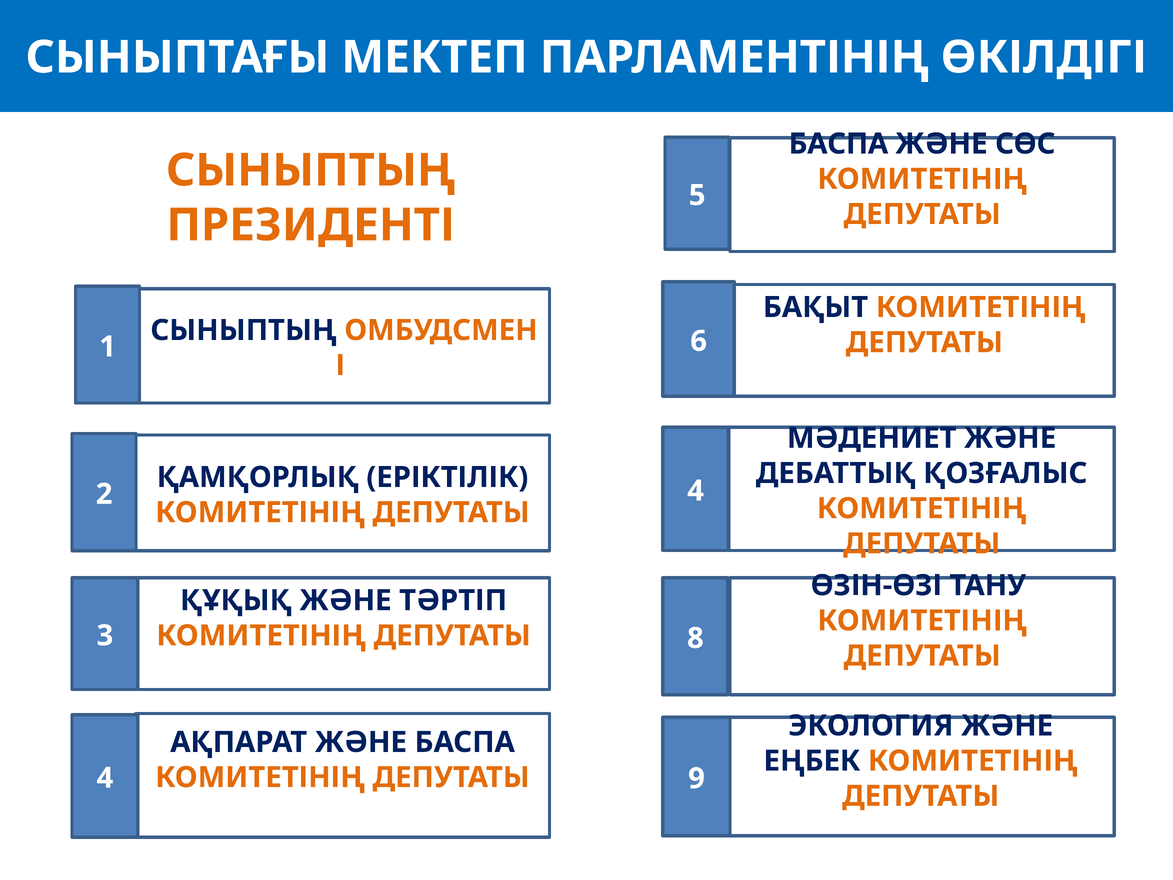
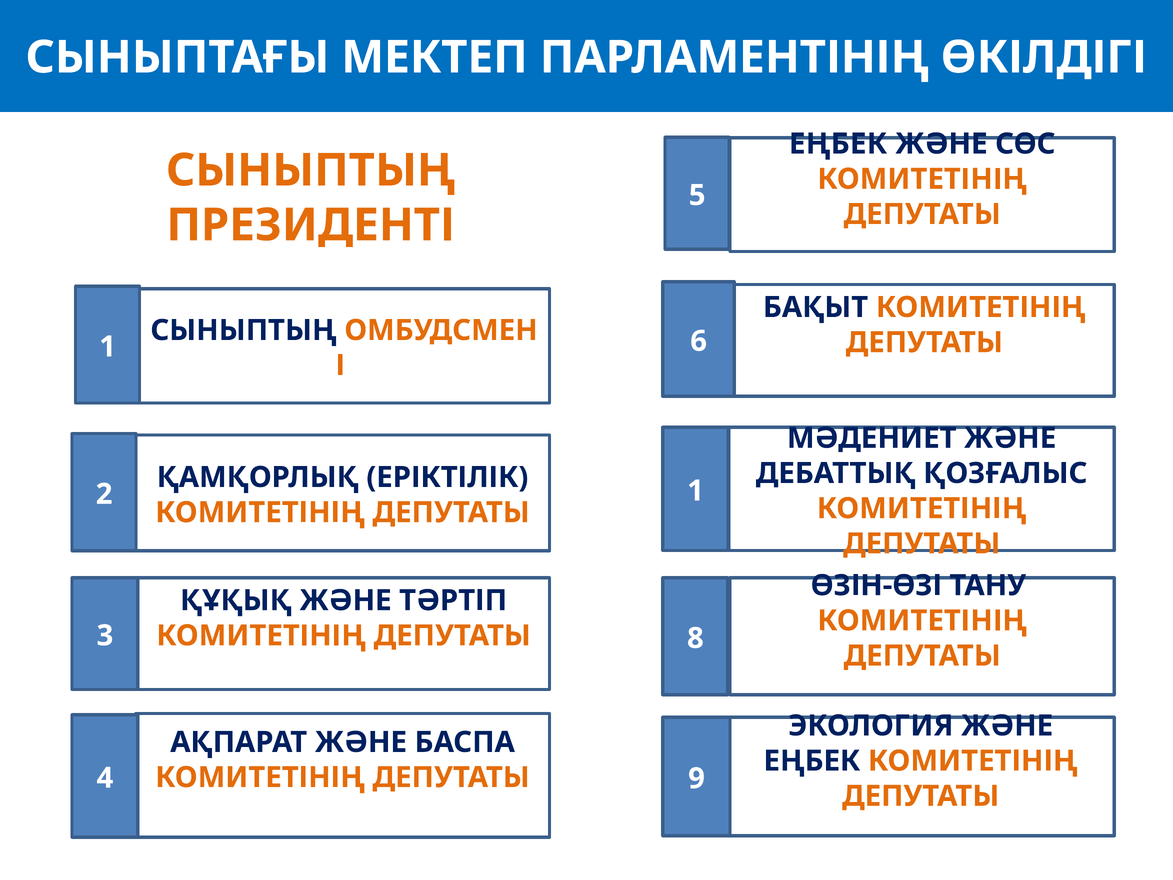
БАСПА at (838, 144): БАСПА -> ЕҢБЕК
2 4: 4 -> 1
